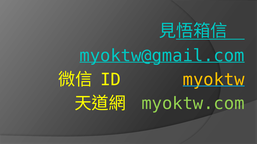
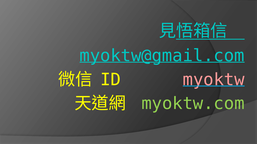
myoktw colour: yellow -> pink
